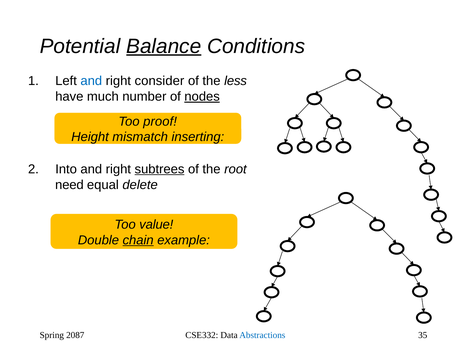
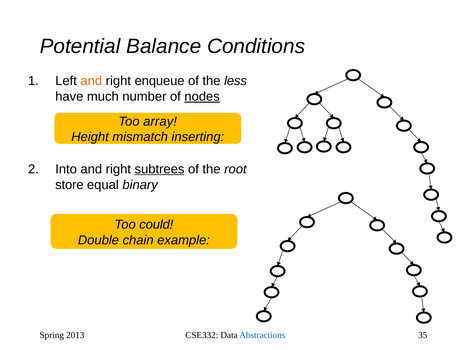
Balance underline: present -> none
and at (91, 81) colour: blue -> orange
consider: consider -> enqueue
proof: proof -> array
need: need -> store
delete: delete -> binary
value: value -> could
chain underline: present -> none
2087: 2087 -> 2013
